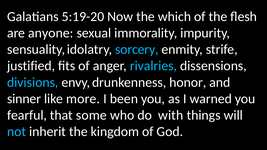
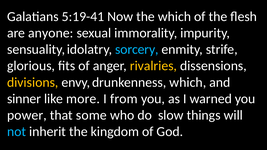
5:19-20: 5:19-20 -> 5:19-41
justified: justified -> glorious
rivalries colour: light blue -> yellow
divisions colour: light blue -> yellow
drunkenness honor: honor -> which
been: been -> from
fearful: fearful -> power
with: with -> slow
